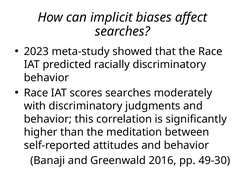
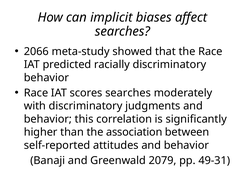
2023: 2023 -> 2066
meditation: meditation -> association
2016: 2016 -> 2079
49-30: 49-30 -> 49-31
